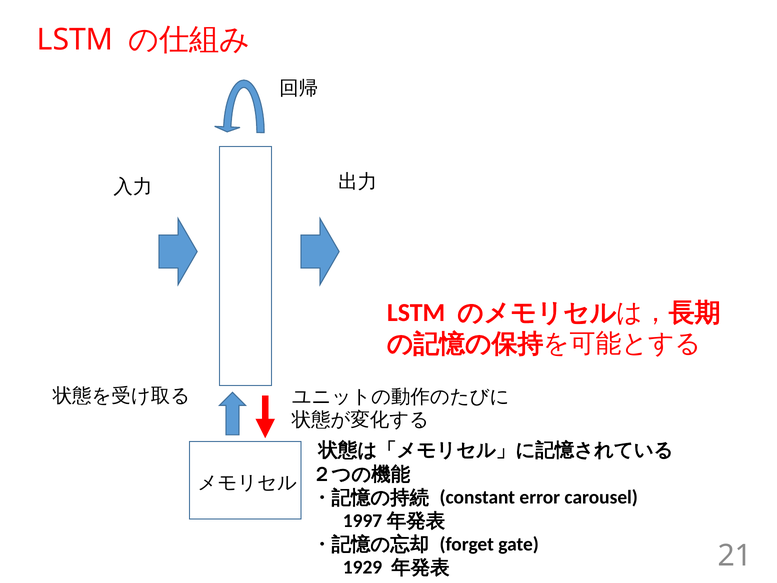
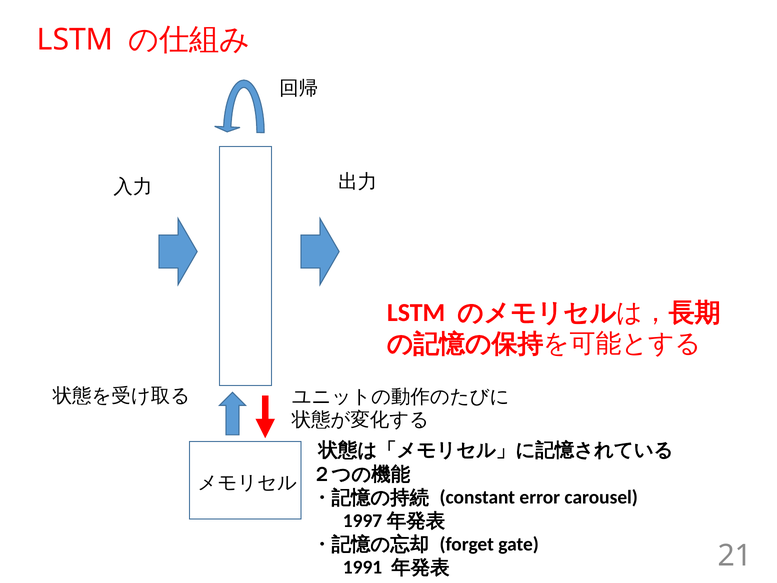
1929: 1929 -> 1991
